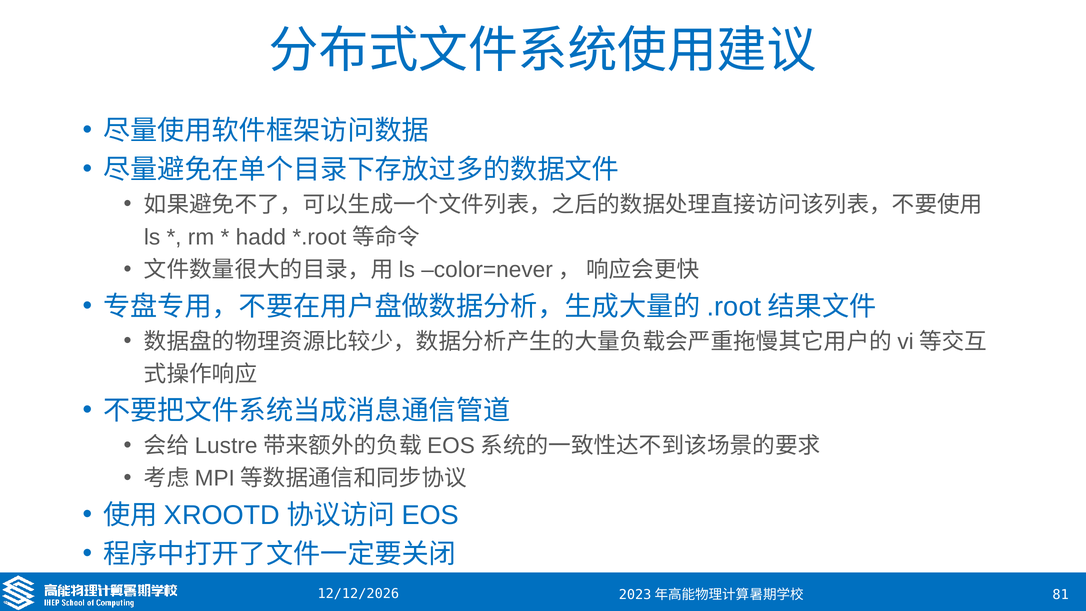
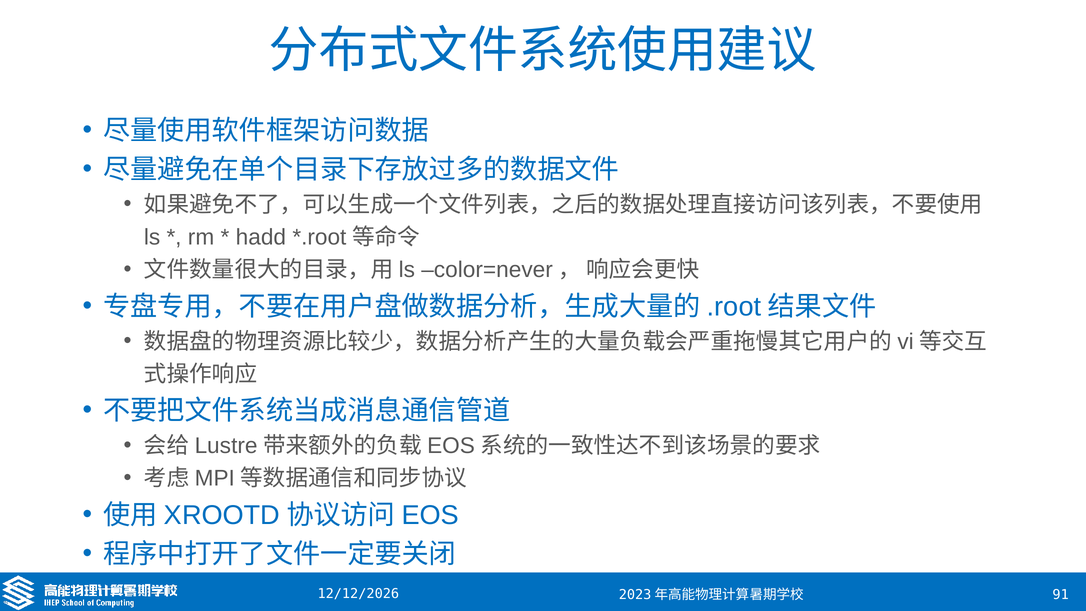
81: 81 -> 91
